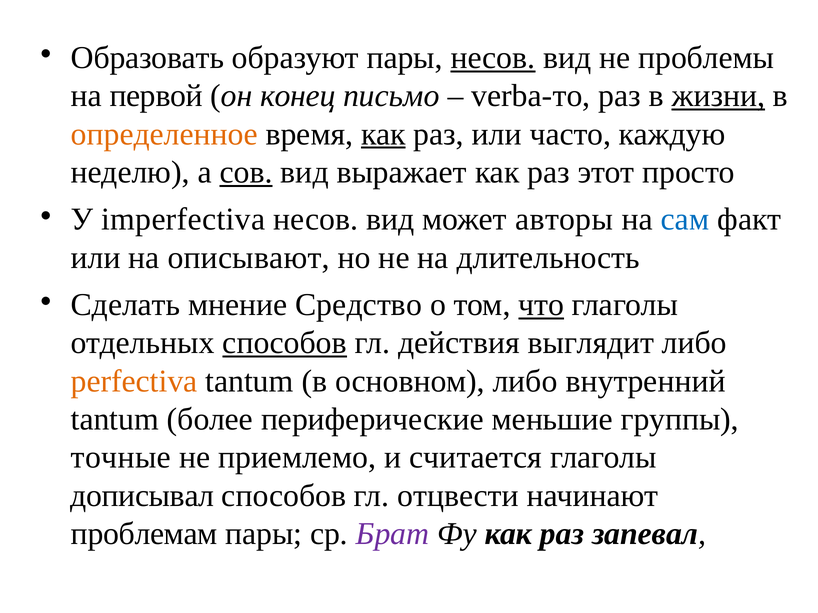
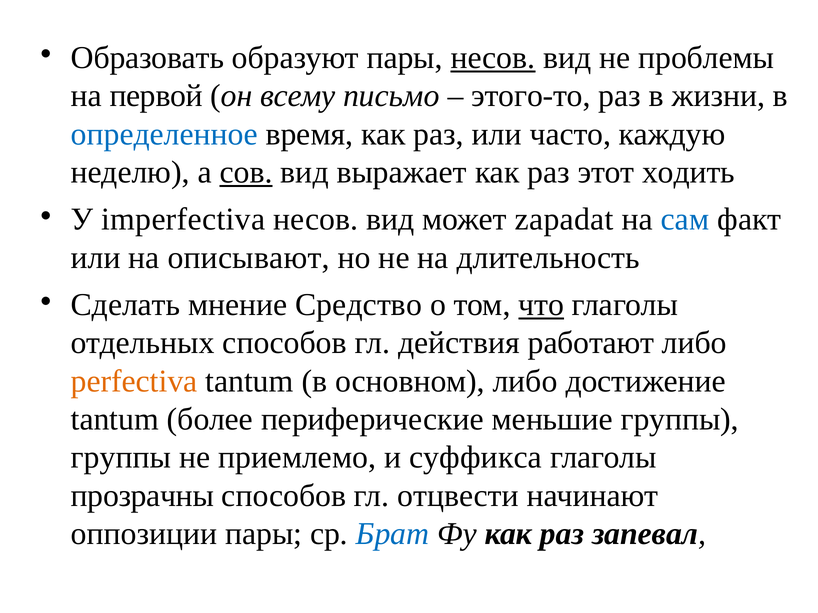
конец: конец -> всему
verba-то: verba-то -> этого-то
жизни underline: present -> none
определенное colour: orange -> blue
как at (383, 134) underline: present -> none
просто: просто -> ходить
авторы: авторы -> zapadat
способов at (285, 343) underline: present -> none
выглядит: выглядит -> работают
внутренний: внутренний -> достижение
точные at (121, 458): точные -> группы
считается: считается -> суффикса
дописывал: дописывал -> прозрачны
проблемам: проблемам -> оппозиции
Брат colour: purple -> blue
